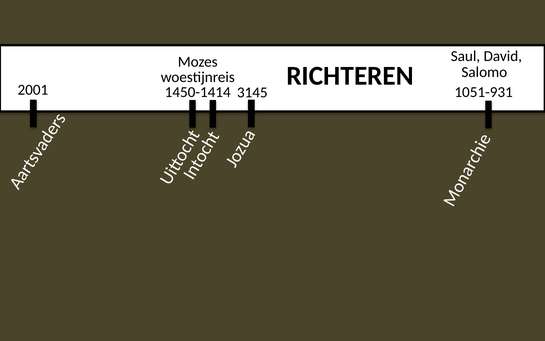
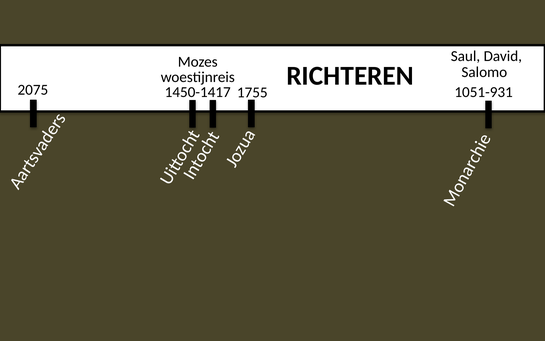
2001: 2001 -> 2075
1450-1414: 1450-1414 -> 1450-1417
3145: 3145 -> 1755
